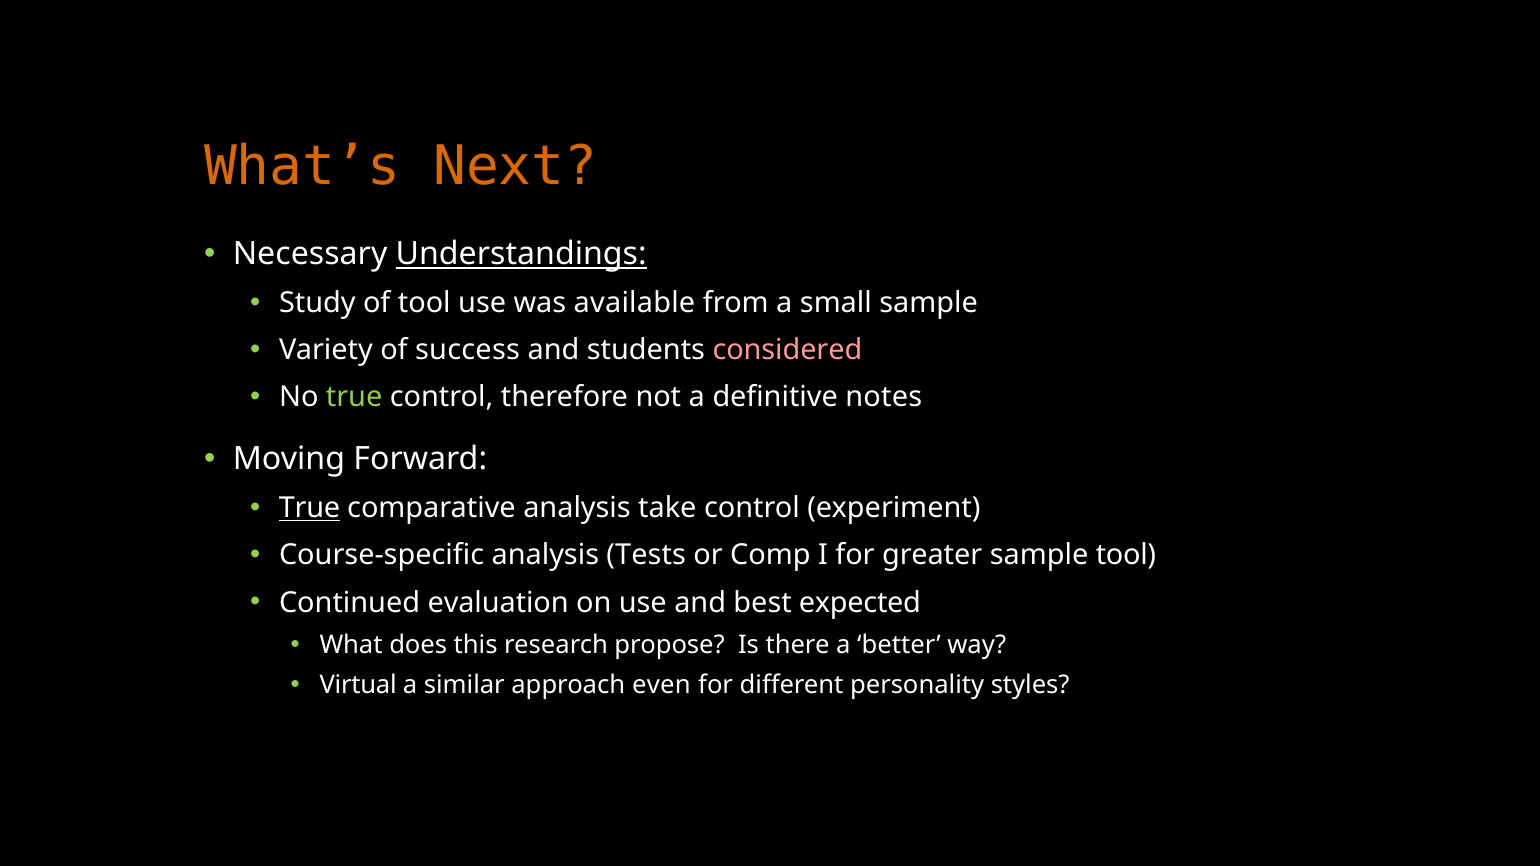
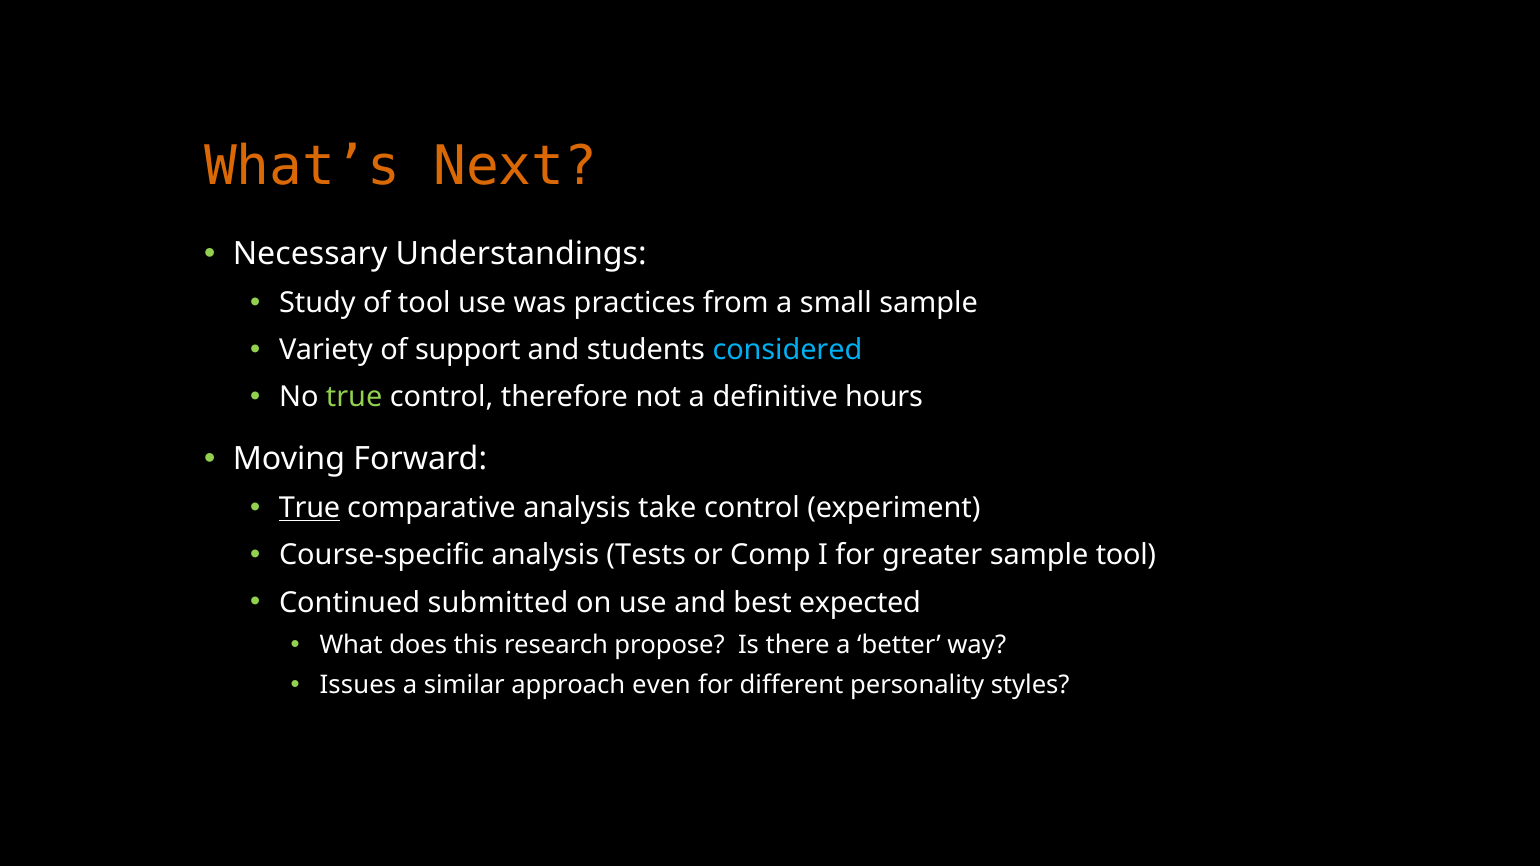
Understandings underline: present -> none
available: available -> practices
success: success -> support
considered colour: pink -> light blue
notes: notes -> hours
evaluation: evaluation -> submitted
Virtual: Virtual -> Issues
